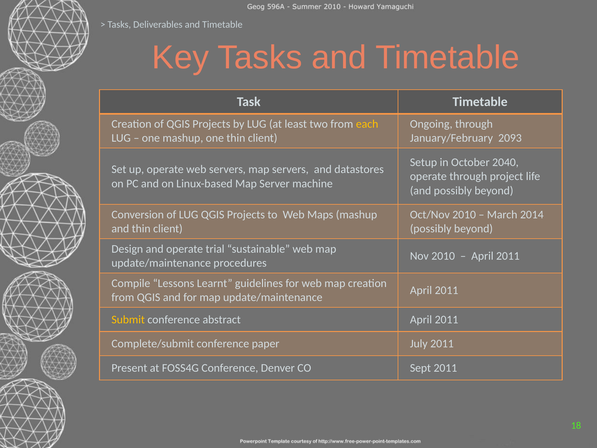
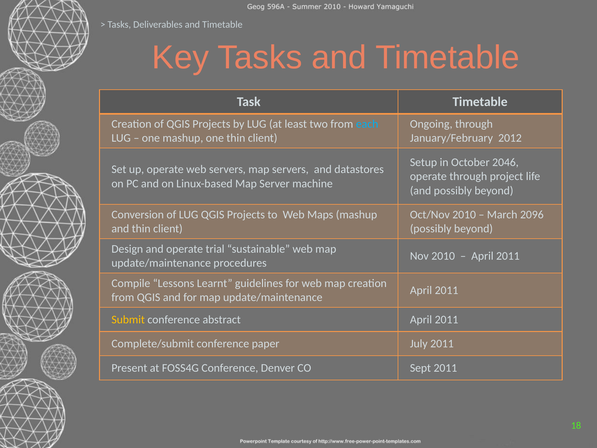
each colour: yellow -> light blue
2093: 2093 -> 2012
2040: 2040 -> 2046
2014: 2014 -> 2096
